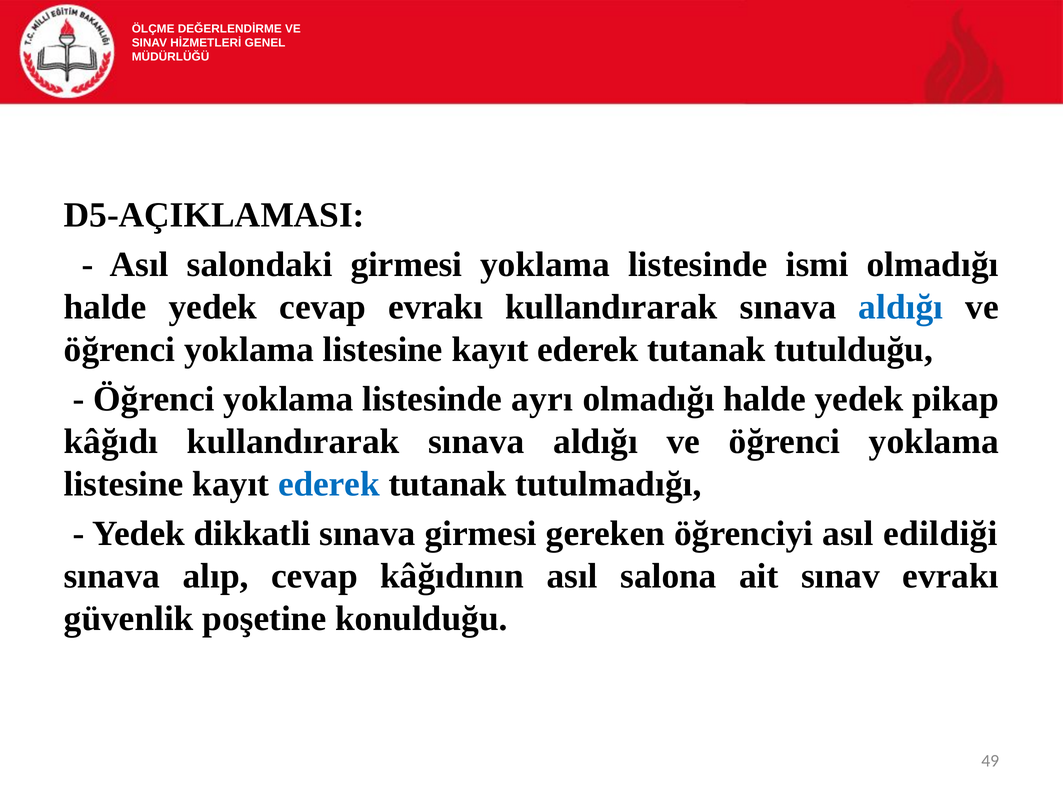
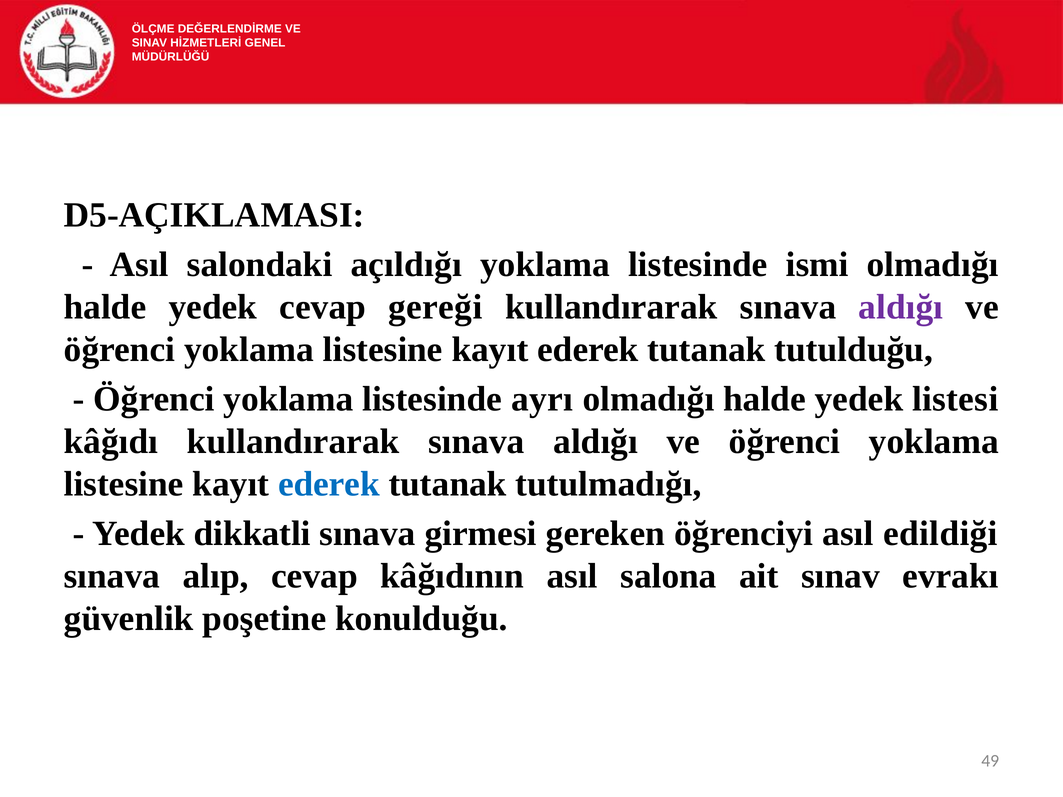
salondaki girmesi: girmesi -> açıldığı
cevap evrakı: evrakı -> gereği
aldığı at (901, 307) colour: blue -> purple
pikap: pikap -> listesi
